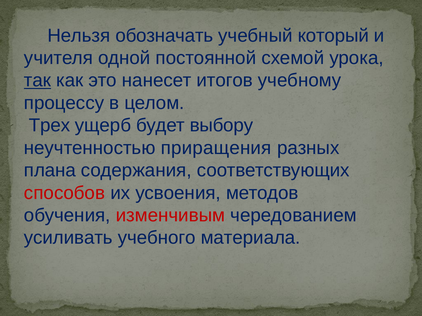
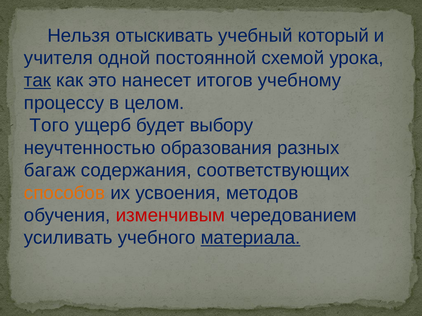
обозначать: обозначать -> отыскивать
Трех: Трех -> Того
приращения: приращения -> образования
плана: плана -> багаж
способов colour: red -> orange
материала underline: none -> present
